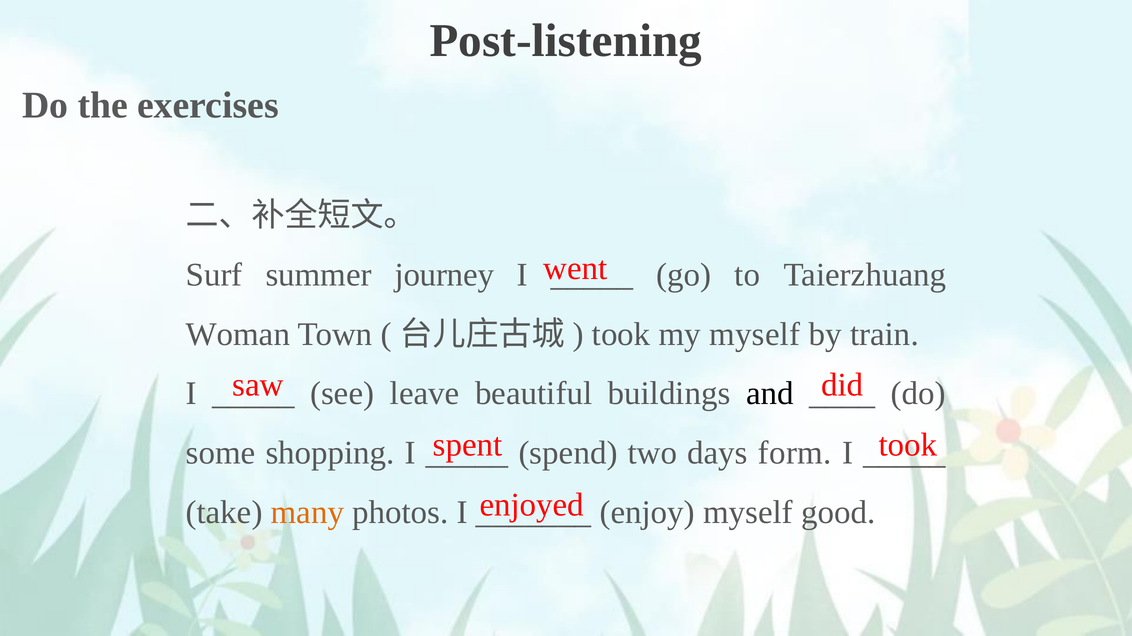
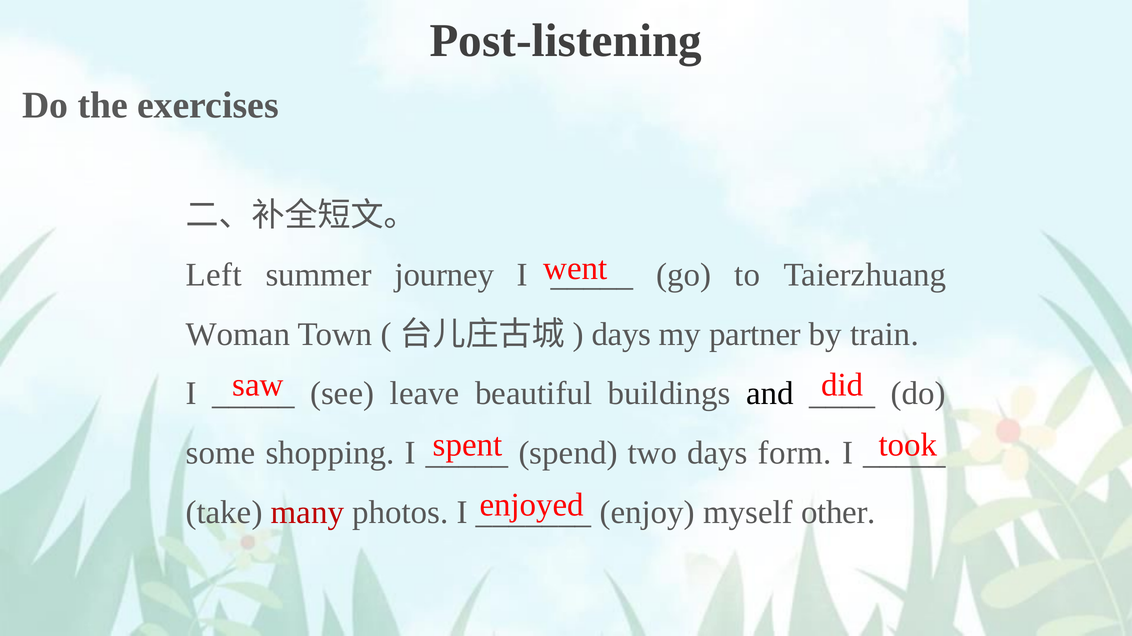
Surf: Surf -> Left
took at (621, 335): took -> days
my myself: myself -> partner
many colour: orange -> red
good: good -> other
